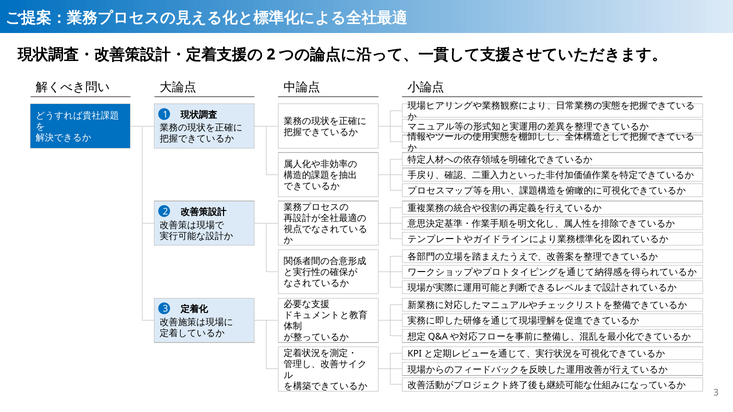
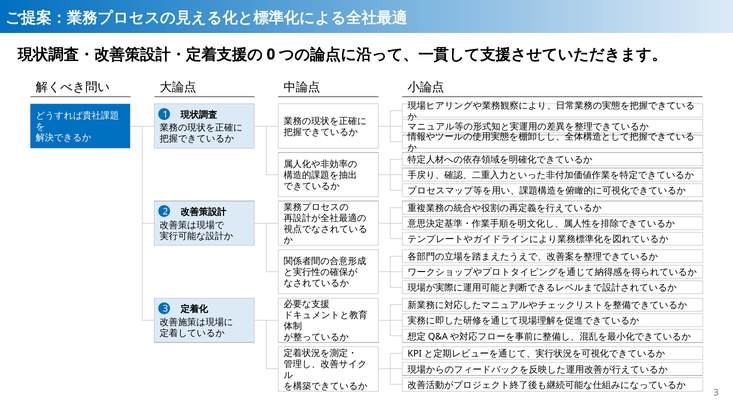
2 at (271, 54): 2 -> 0
